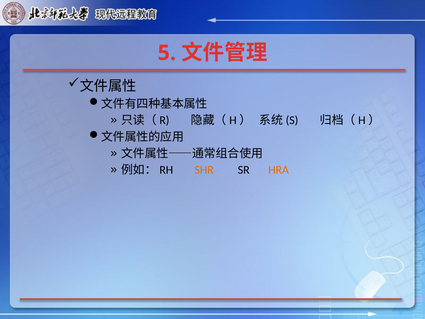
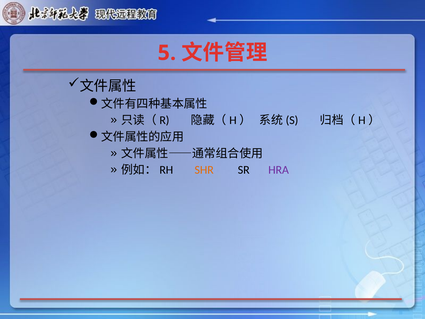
HRA colour: orange -> purple
